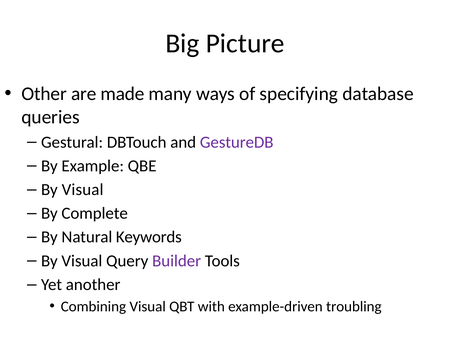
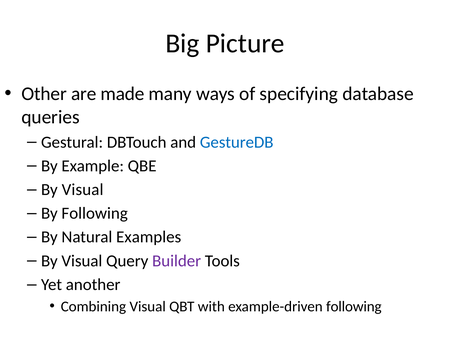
GestureDB colour: purple -> blue
By Complete: Complete -> Following
Keywords: Keywords -> Examples
example-driven troubling: troubling -> following
